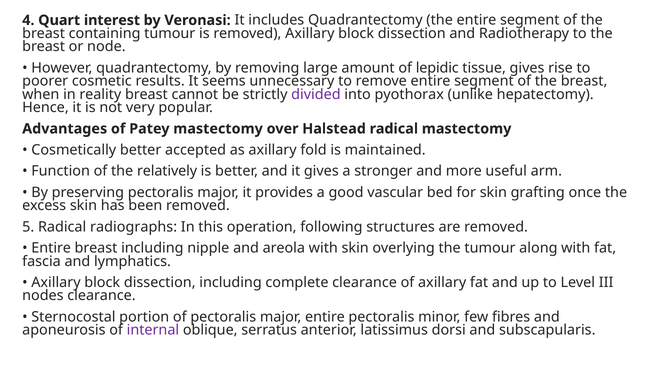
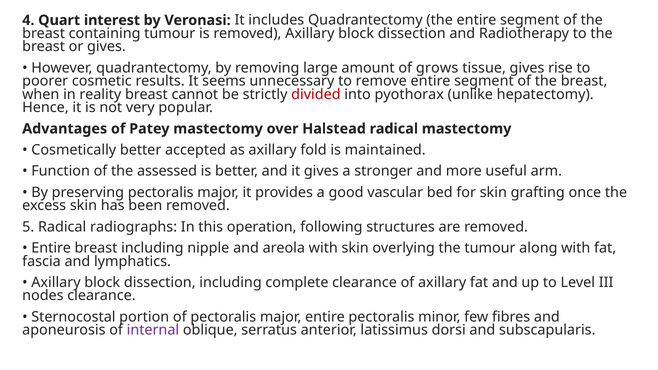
or node: node -> gives
lepidic: lepidic -> grows
divided colour: purple -> red
relatively: relatively -> assessed
